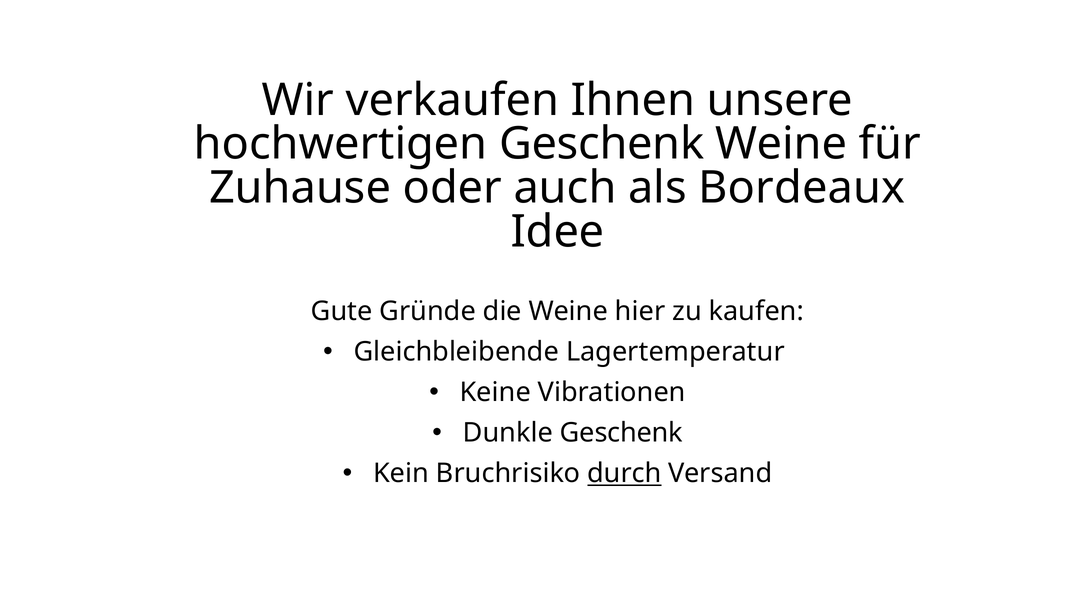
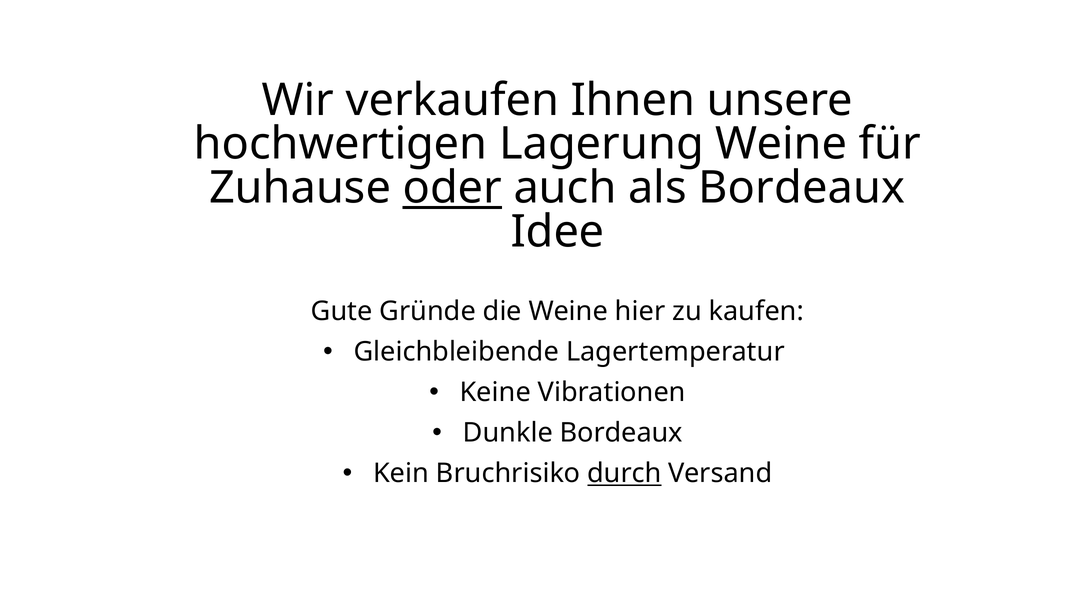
hochwertigen Geschenk: Geschenk -> Lagerung
oder underline: none -> present
Dunkle Geschenk: Geschenk -> Bordeaux
